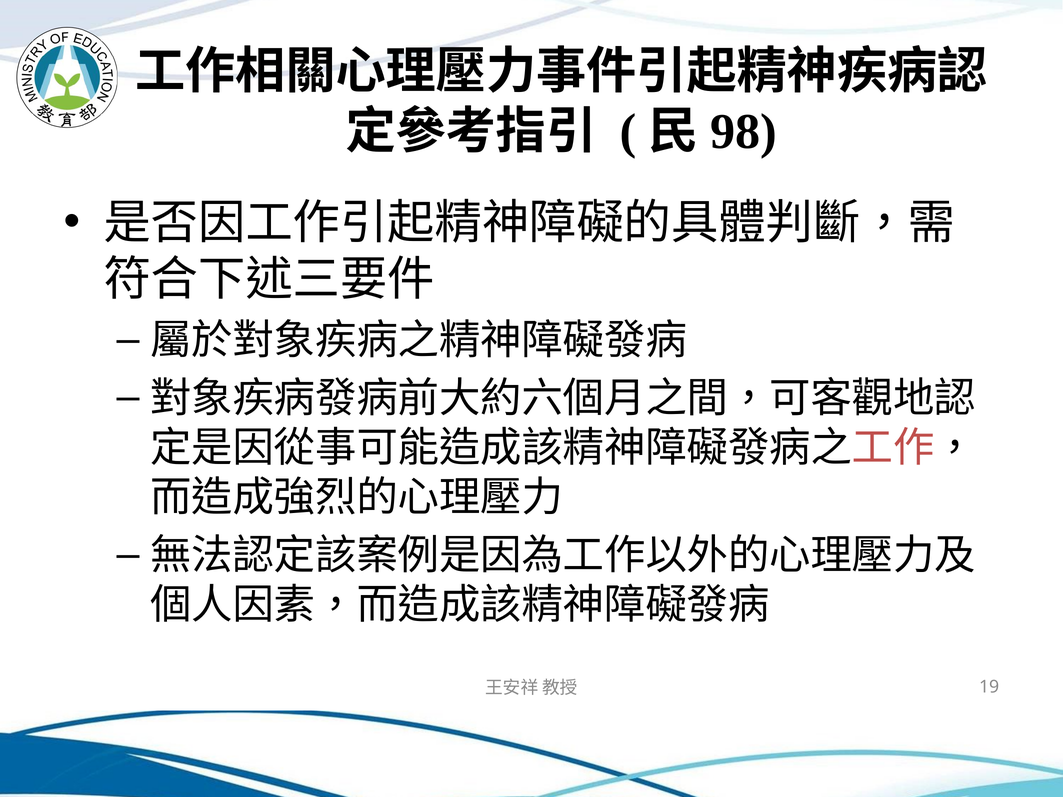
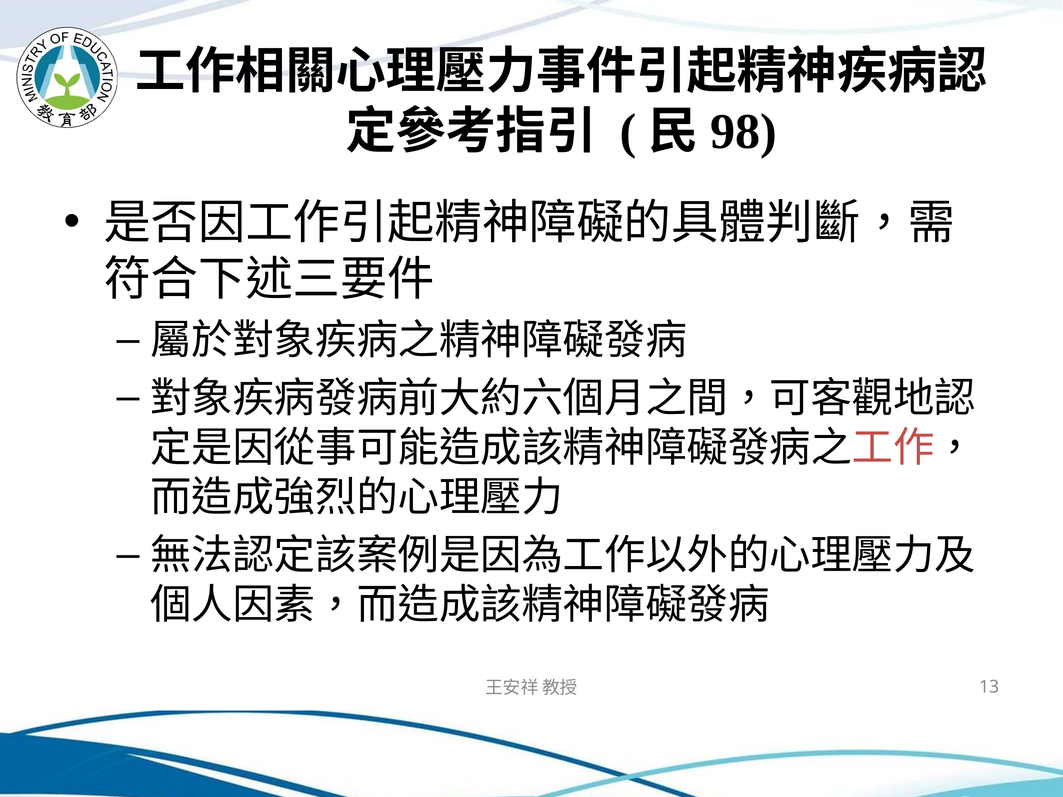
19: 19 -> 13
